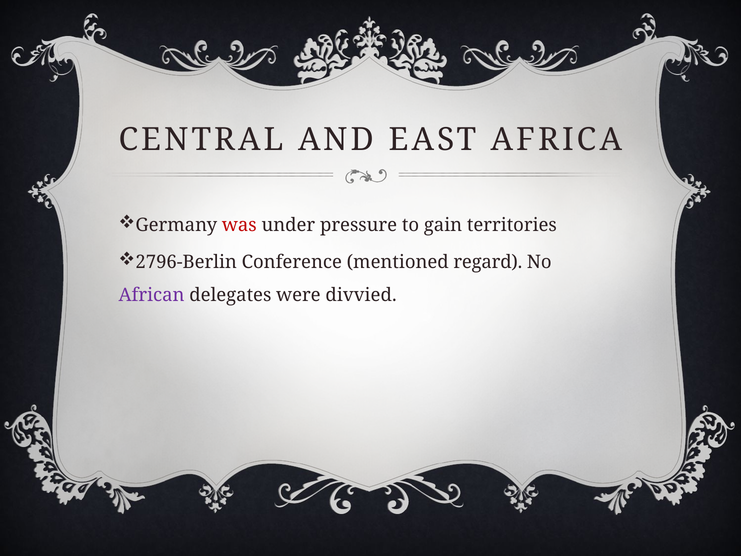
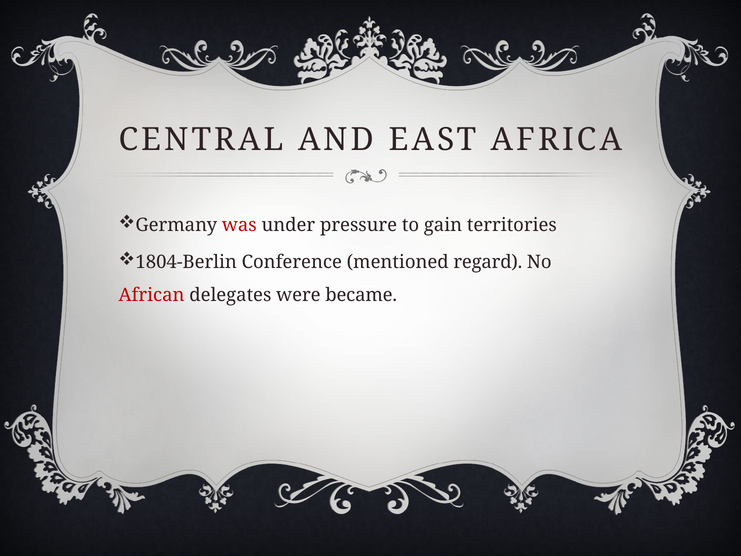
2796-Berlin: 2796-Berlin -> 1804-Berlin
African colour: purple -> red
divvied: divvied -> became
